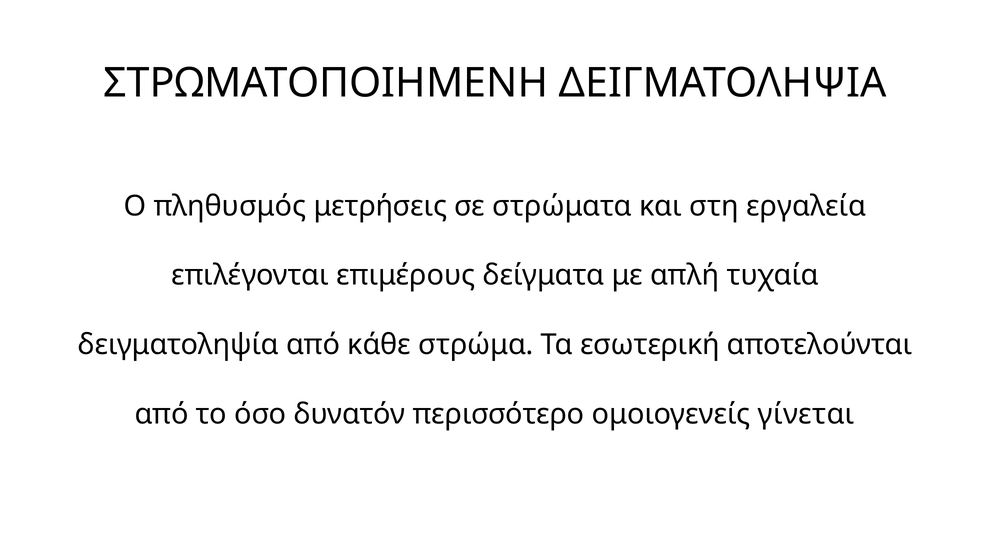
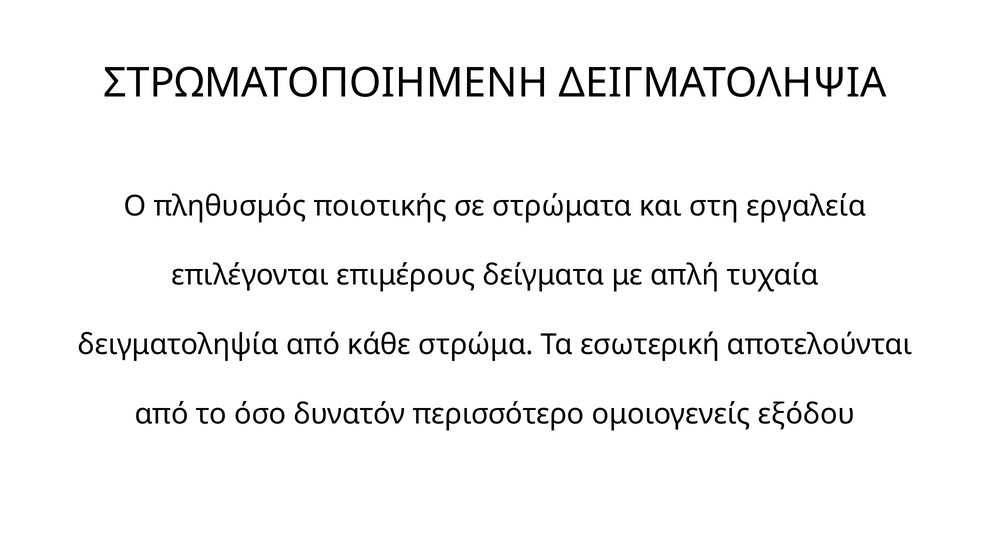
μετρήσεις: μετρήσεις -> ποιοτικής
γίνεται: γίνεται -> εξόδου
